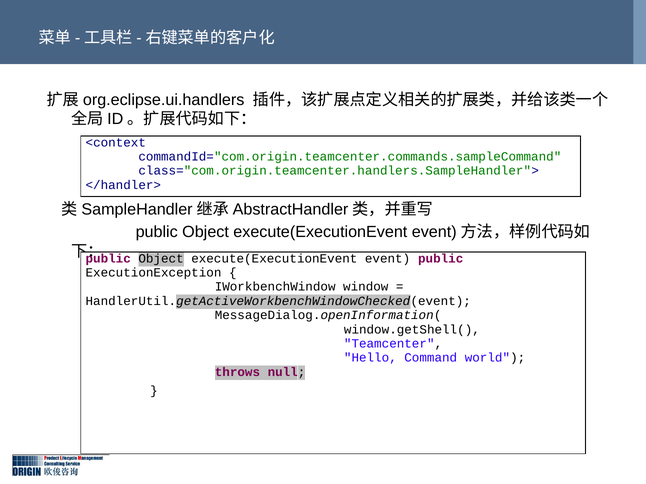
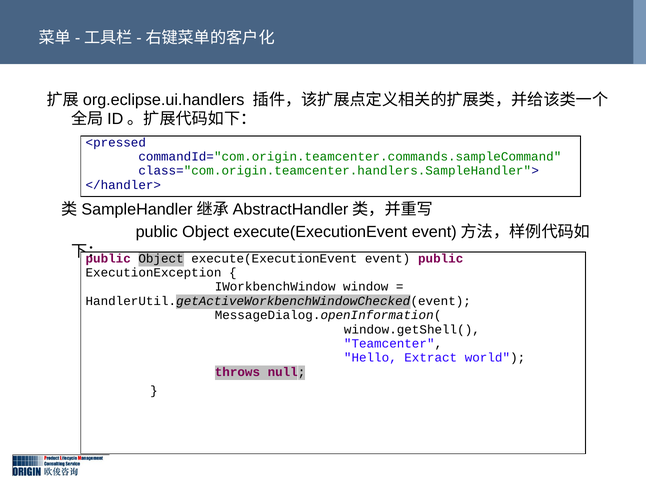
<context: <context -> <pressed
Command: Command -> Extract
